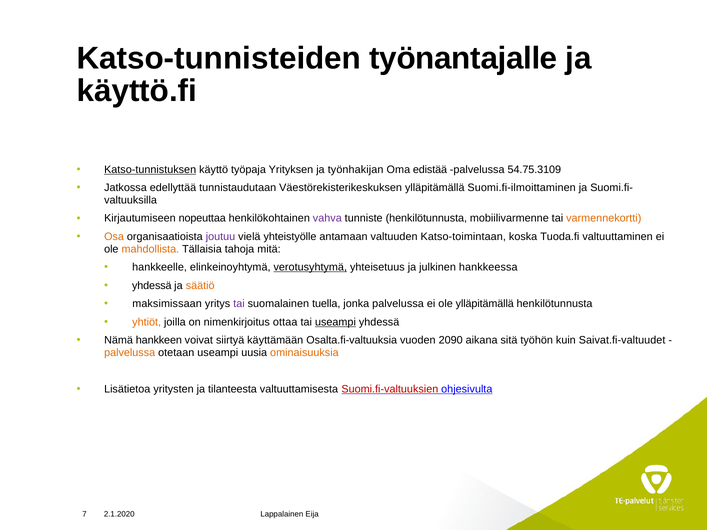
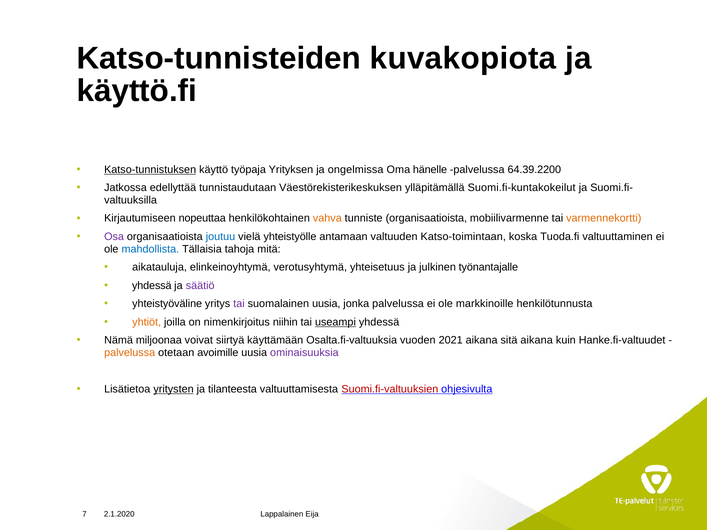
työnantajalle: työnantajalle -> kuvakopiota
työnhakijan: työnhakijan -> ongelmissa
edistää: edistää -> hänelle
54.75.3109: 54.75.3109 -> 64.39.2200
Suomi.fi-ilmoittaminen: Suomi.fi-ilmoittaminen -> Suomi.fi-kuntakokeilut
vahva colour: purple -> orange
tunniste henkilötunnusta: henkilötunnusta -> organisaatioista
Osa colour: orange -> purple
joutuu colour: purple -> blue
mahdollista colour: orange -> blue
hankkeelle: hankkeelle -> aikatauluja
verotusyhtymä underline: present -> none
hankkeessa: hankkeessa -> työnantajalle
säätiö colour: orange -> purple
maksimissaan: maksimissaan -> yhteistyöväline
suomalainen tuella: tuella -> uusia
ole ylläpitämällä: ylläpitämällä -> markkinoille
ottaa: ottaa -> niihin
hankkeen: hankkeen -> miljoonaa
2090: 2090 -> 2021
sitä työhön: työhön -> aikana
Saivat.fi-valtuudet: Saivat.fi-valtuudet -> Hanke.fi-valtuudet
otetaan useampi: useampi -> avoimille
ominaisuuksia colour: orange -> purple
yritysten underline: none -> present
